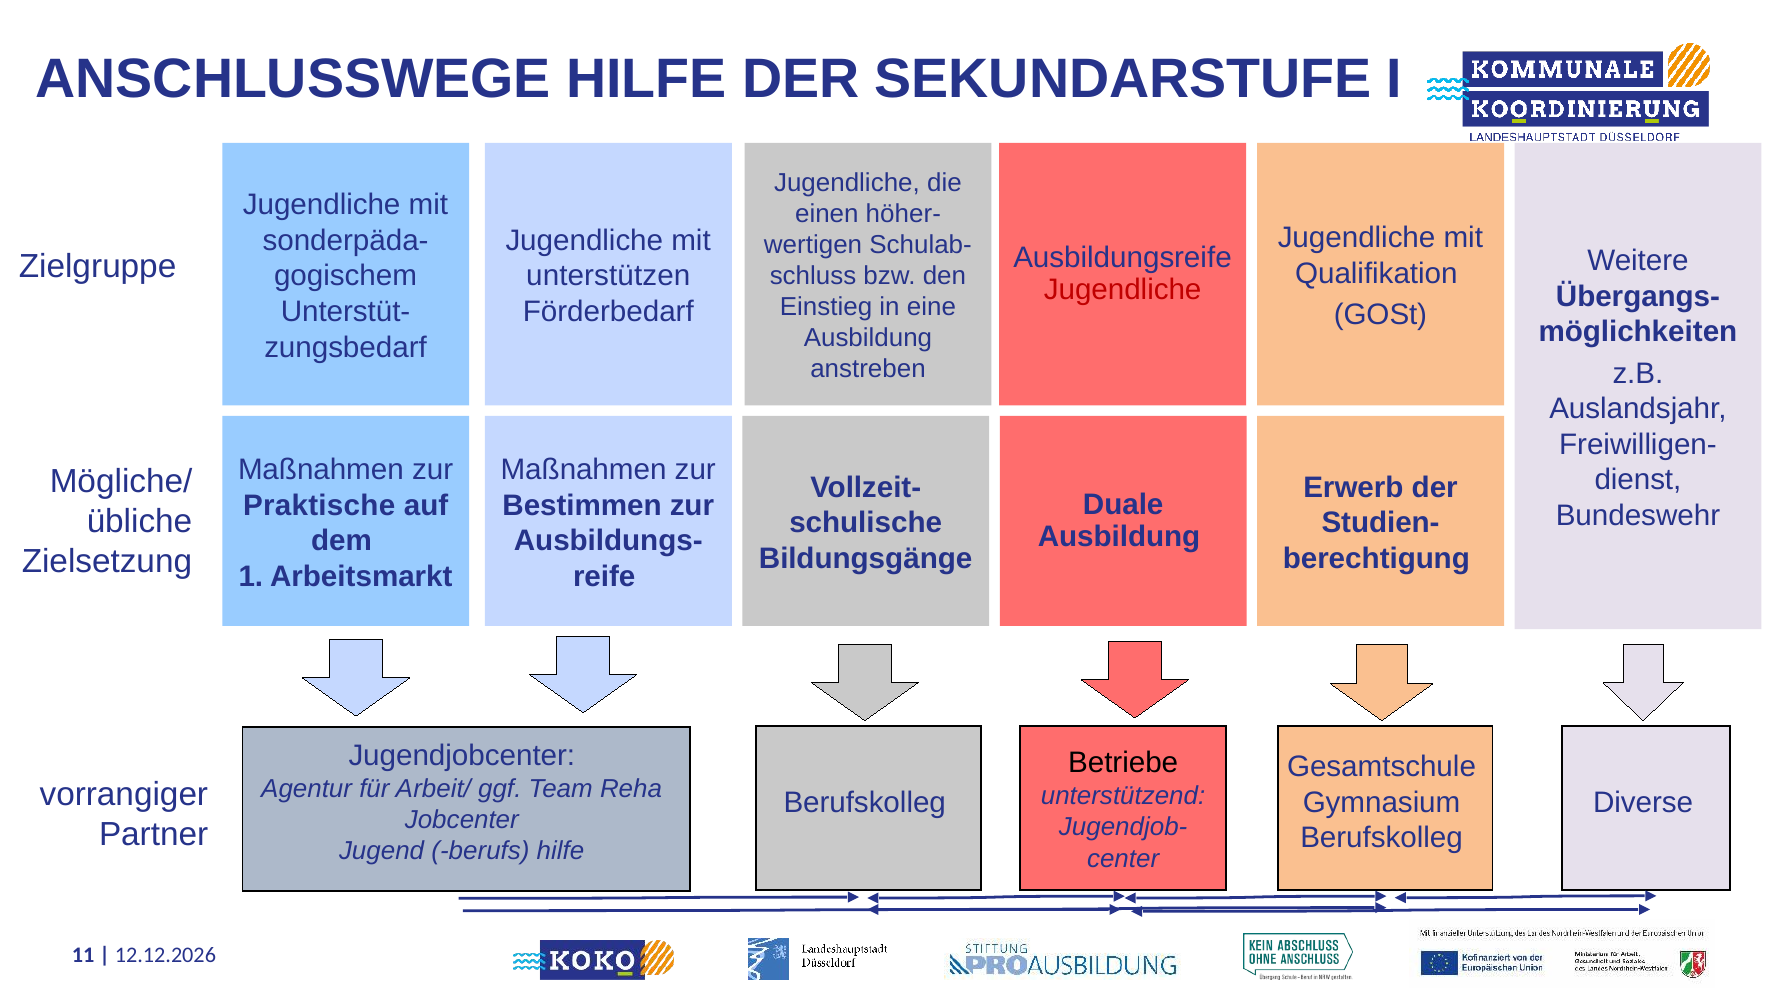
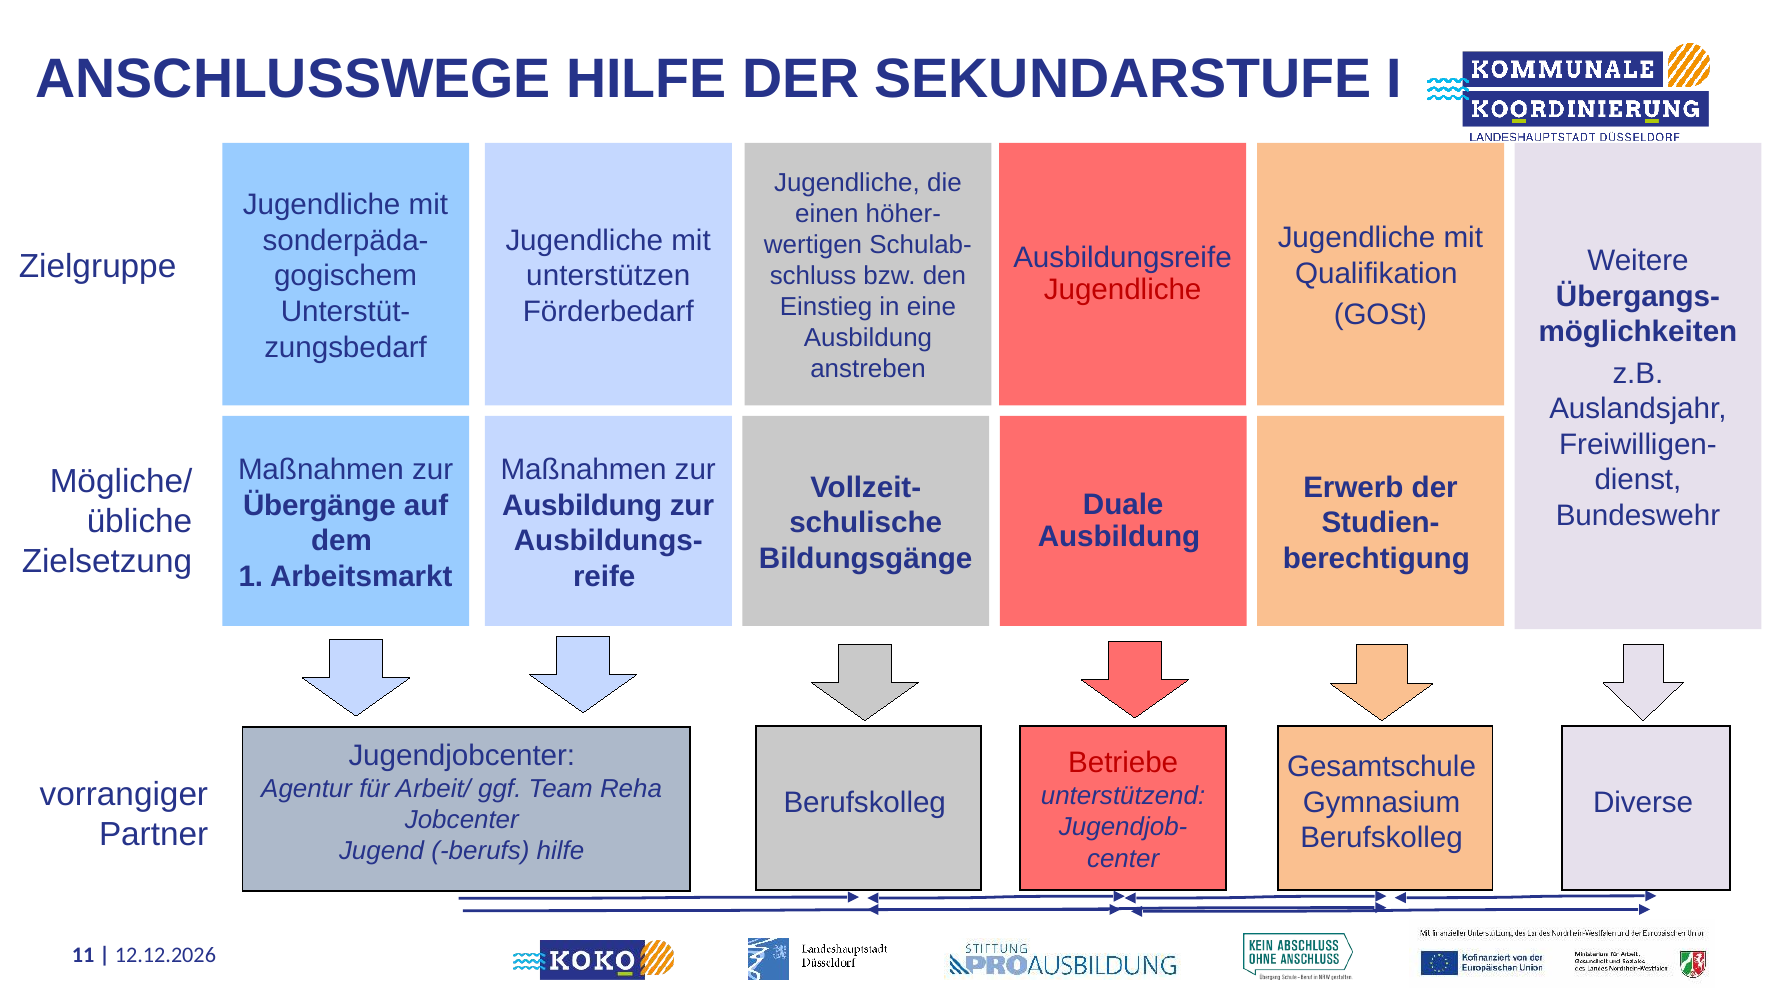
Praktische: Praktische -> Übergänge
Bestimmen at (582, 506): Bestimmen -> Ausbildung
Betriebe colour: black -> red
